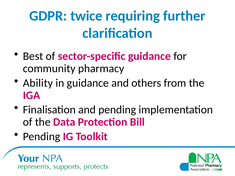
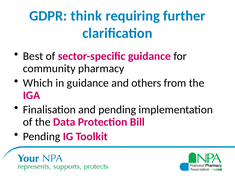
twice: twice -> think
Ability: Ability -> Which
